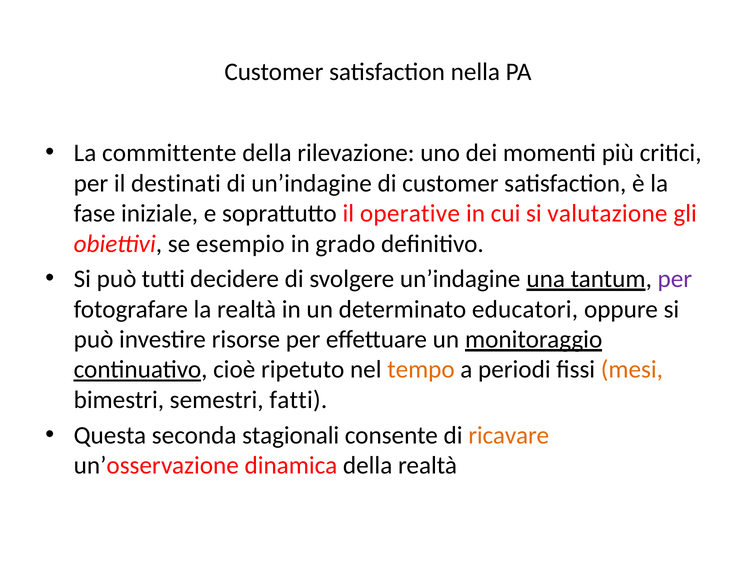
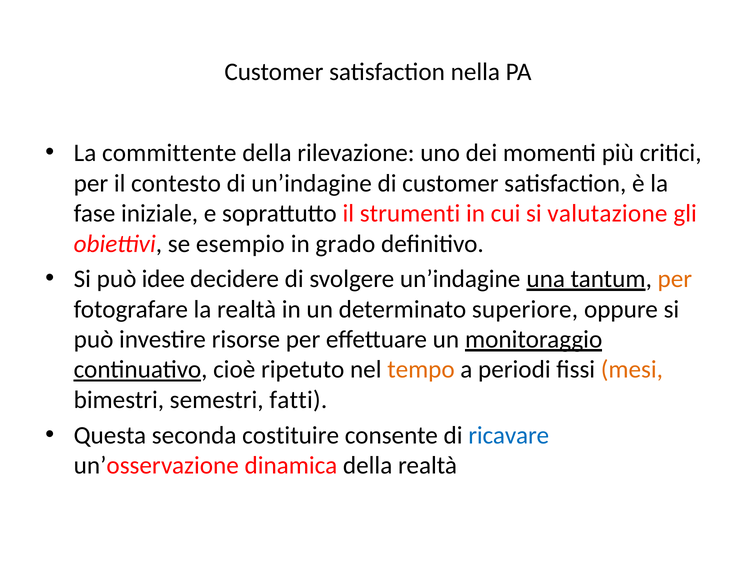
destinati: destinati -> contesto
operative: operative -> strumenti
tutti: tutti -> idee
per at (675, 279) colour: purple -> orange
educatori: educatori -> superiore
stagionali: stagionali -> costituire
ricavare colour: orange -> blue
